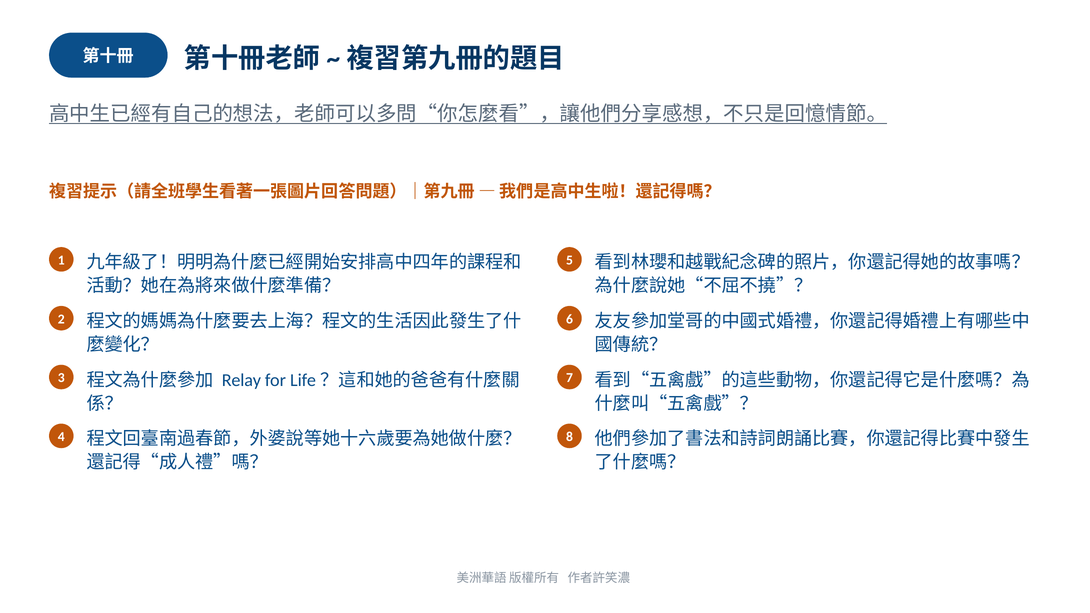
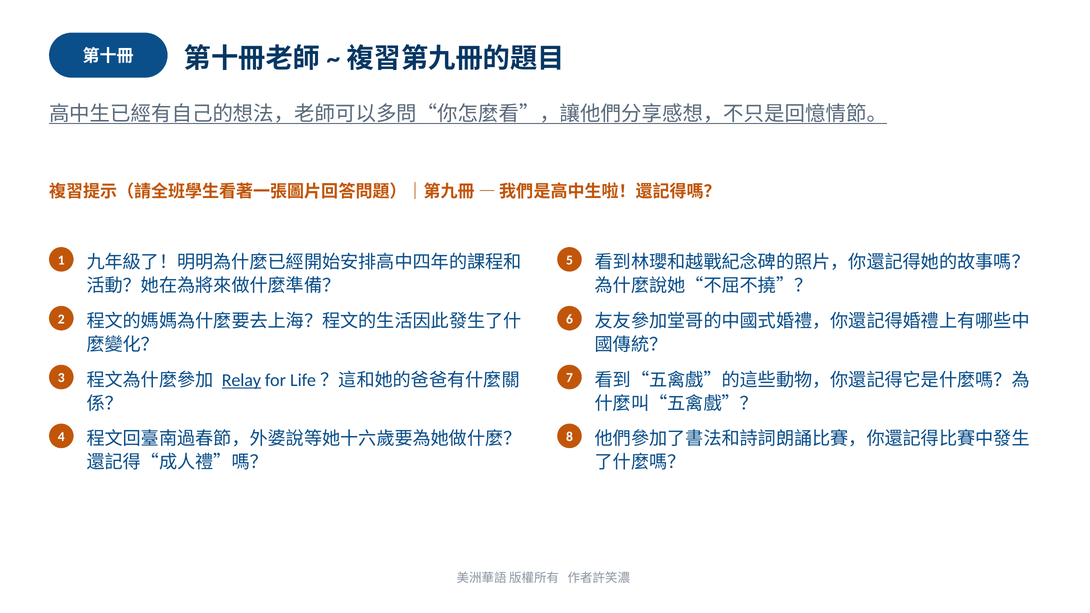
Relay underline: none -> present
